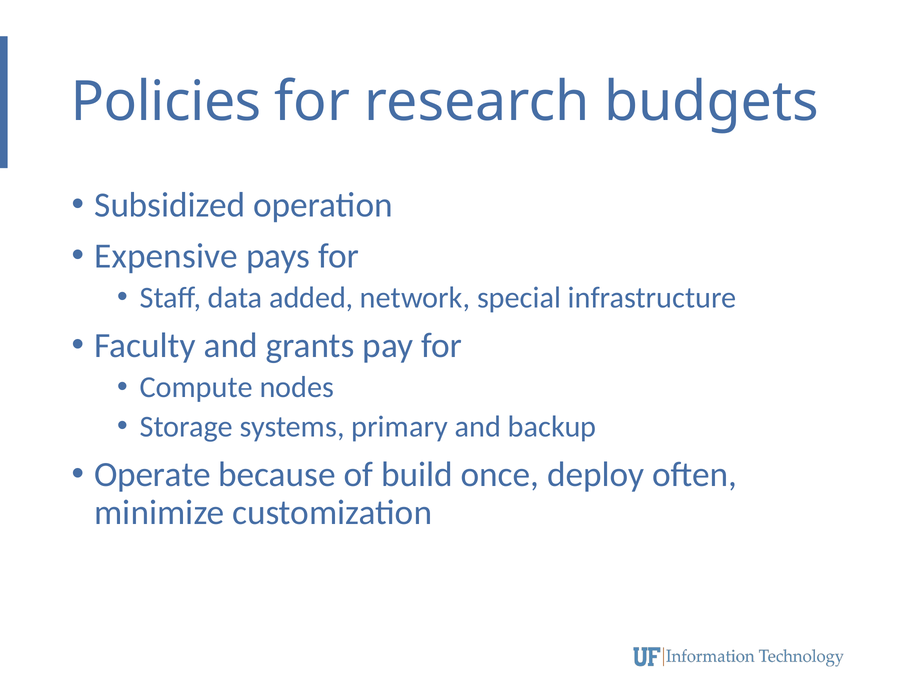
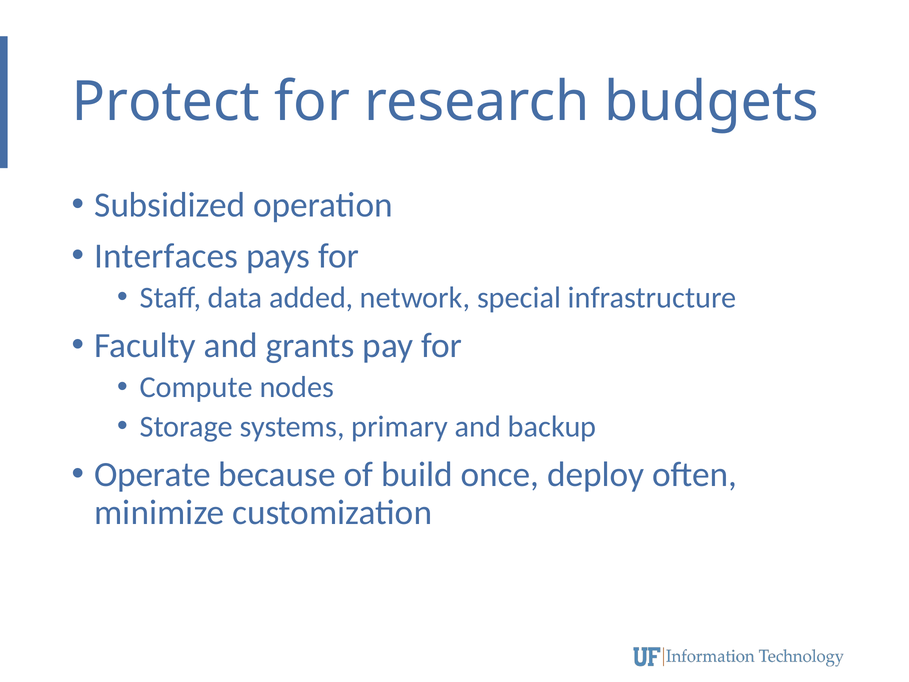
Policies: Policies -> Protect
Expensive: Expensive -> Interfaces
